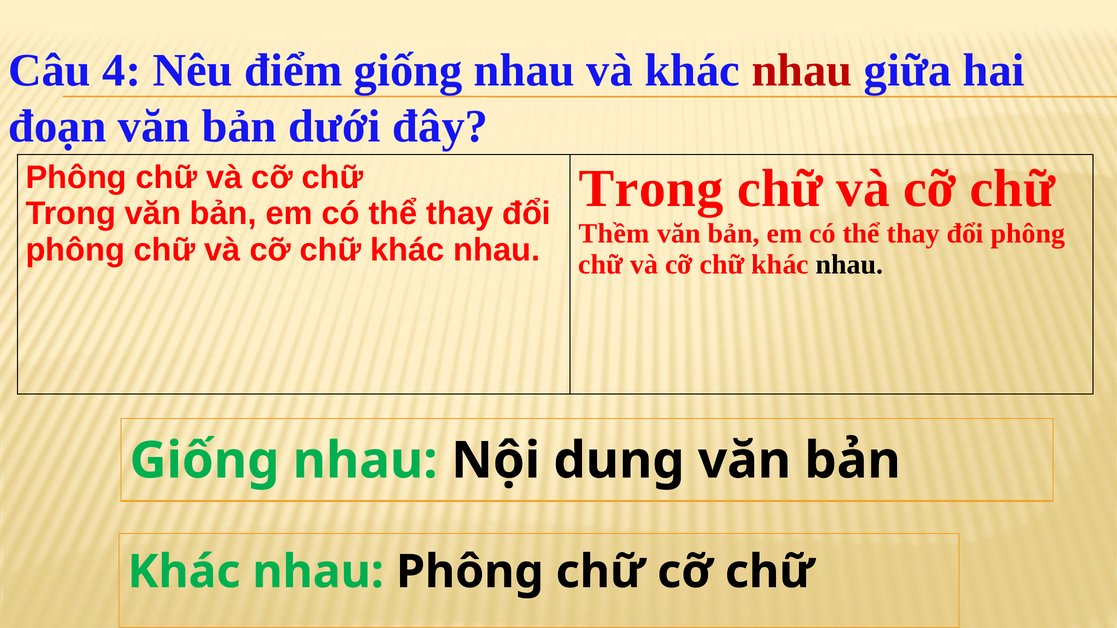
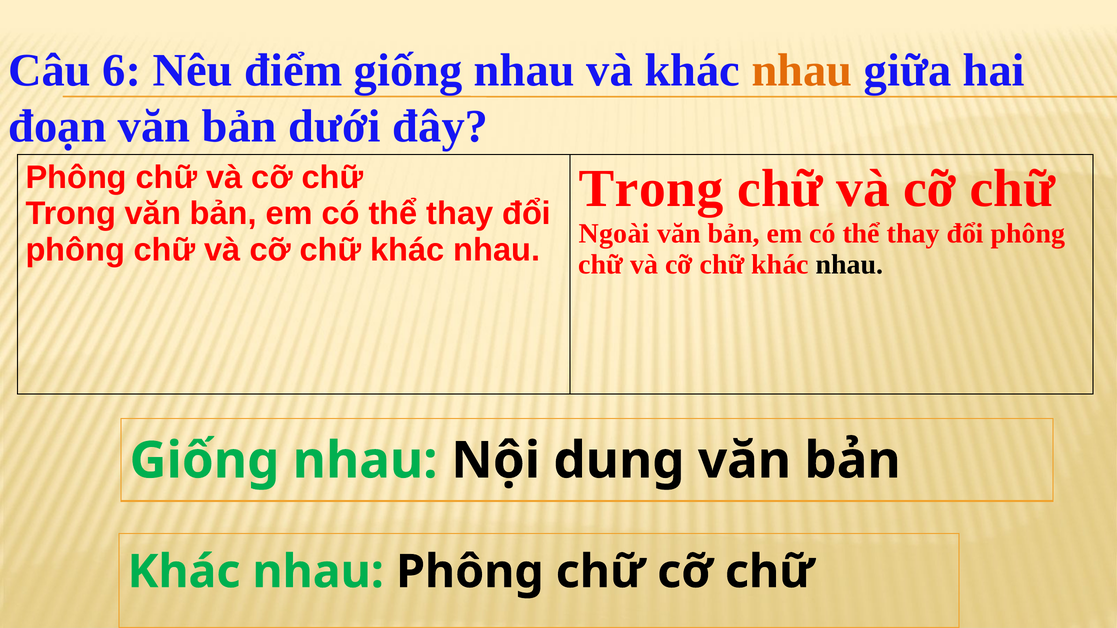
4: 4 -> 6
nhau at (802, 70) colour: red -> orange
Thềm: Thềm -> Ngoài
